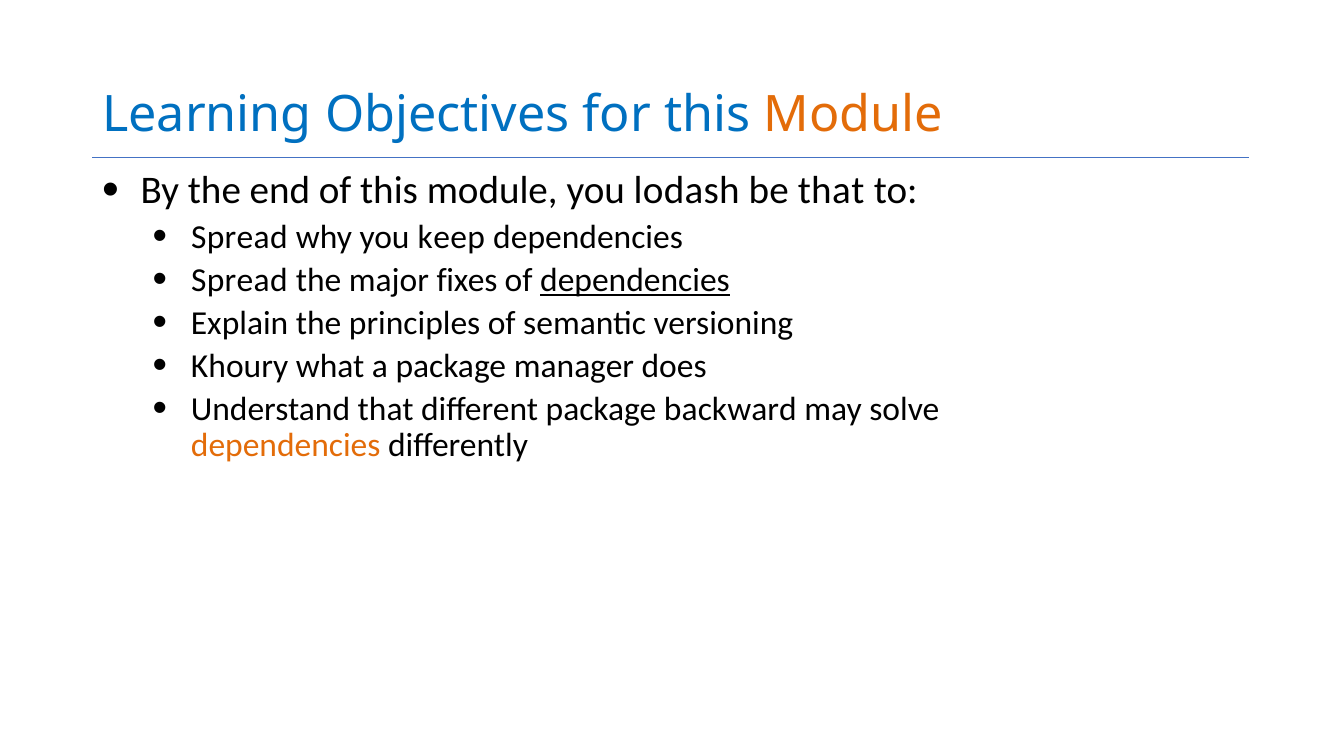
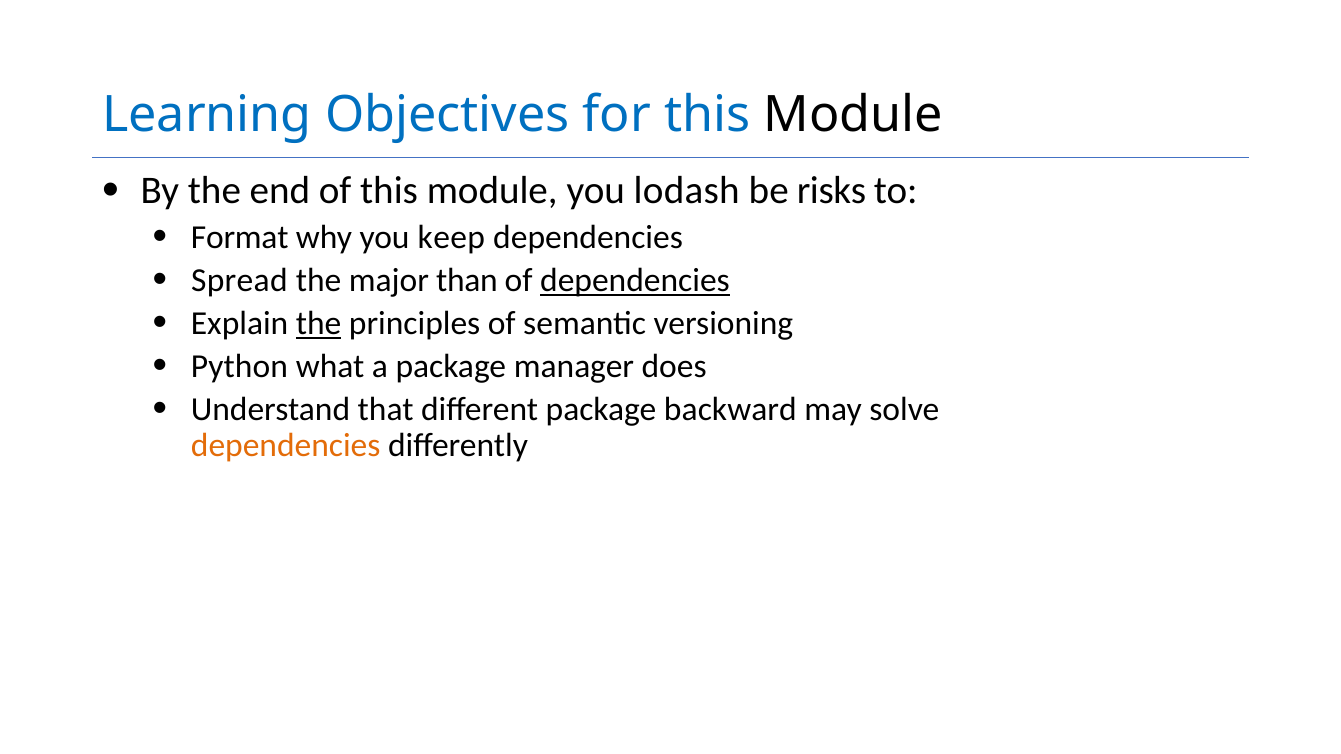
Module at (853, 115) colour: orange -> black
be that: that -> risks
Spread at (239, 237): Spread -> Format
fixes: fixes -> than
the at (319, 323) underline: none -> present
Khoury: Khoury -> Python
